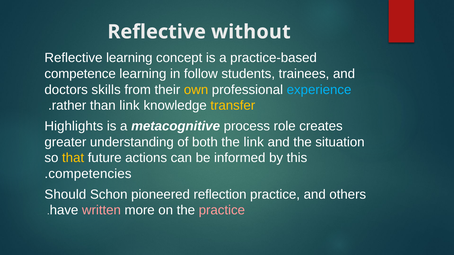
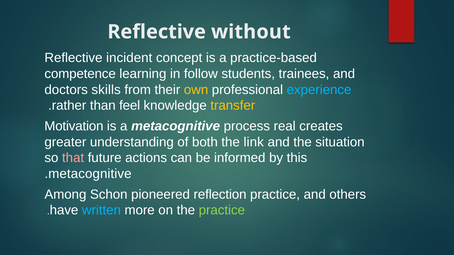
Reflective learning: learning -> incident
than link: link -> feel
Highlights: Highlights -> Motivation
role: role -> real
that colour: yellow -> pink
competencies at (90, 174): competencies -> metacognitive
Should: Should -> Among
written colour: pink -> light blue
practice at (222, 211) colour: pink -> light green
